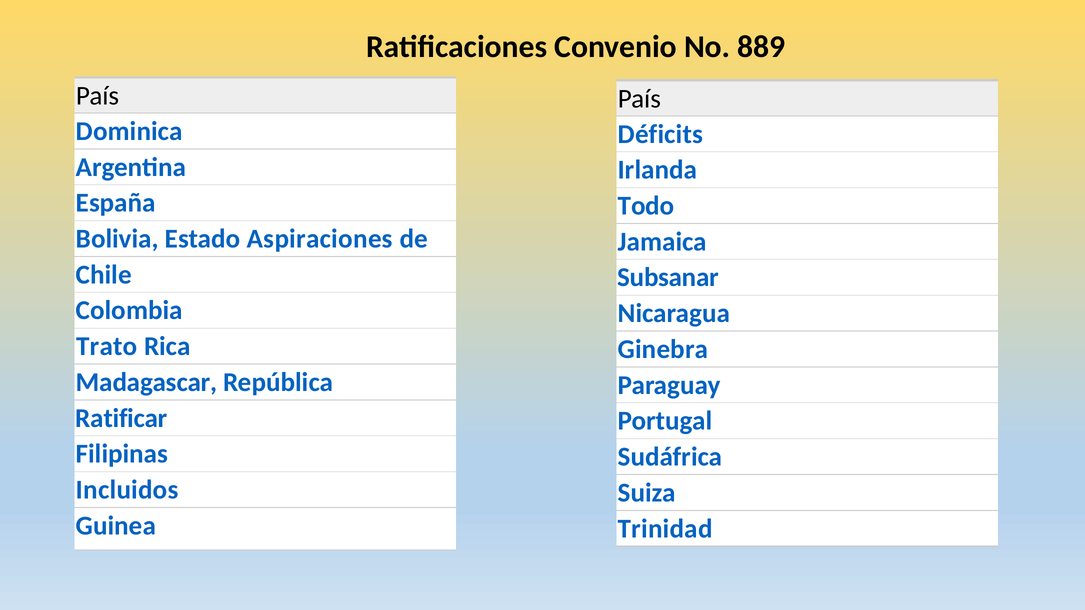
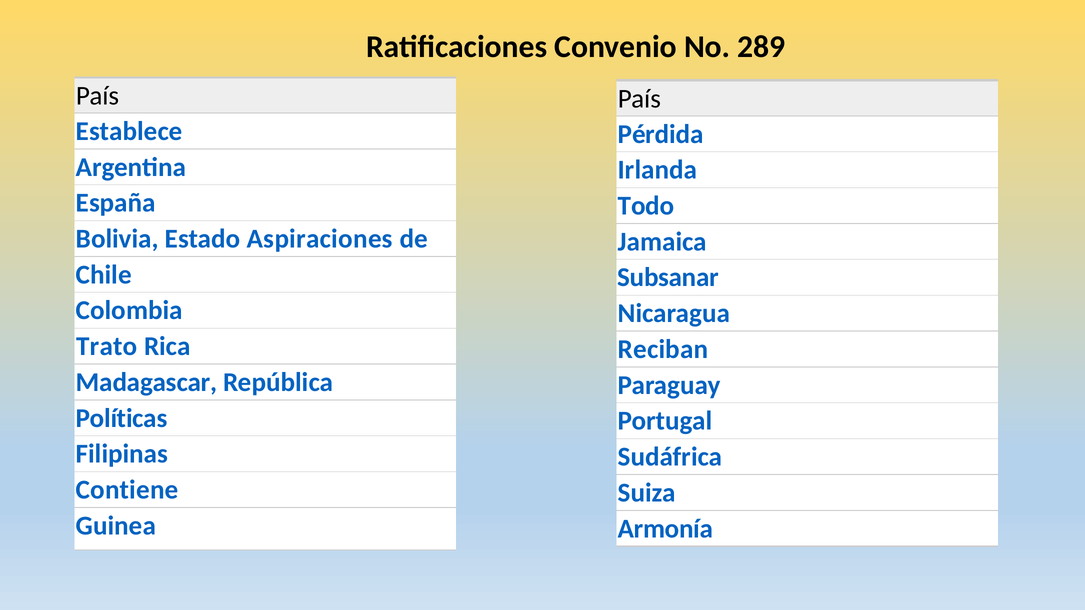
889: 889 -> 289
Dominica: Dominica -> Establece
Déficits: Déficits -> Pérdida
Ginebra: Ginebra -> Reciban
Ratificar: Ratificar -> Políticas
Incluidos: Incluidos -> Contiene
Trinidad: Trinidad -> Armonía
